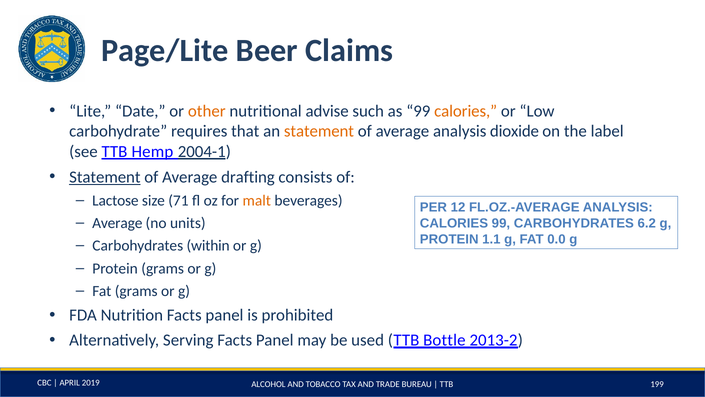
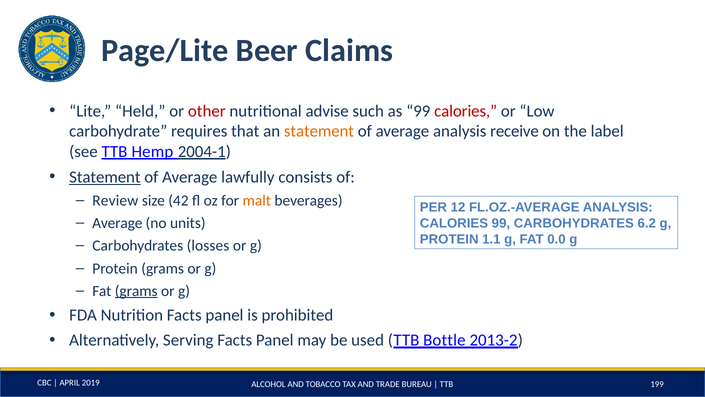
Date: Date -> Held
other colour: orange -> red
calories at (466, 111) colour: orange -> red
dioxide: dioxide -> receive
drafting: drafting -> lawfully
Lactose: Lactose -> Review
71: 71 -> 42
within: within -> losses
grams at (136, 291) underline: none -> present
